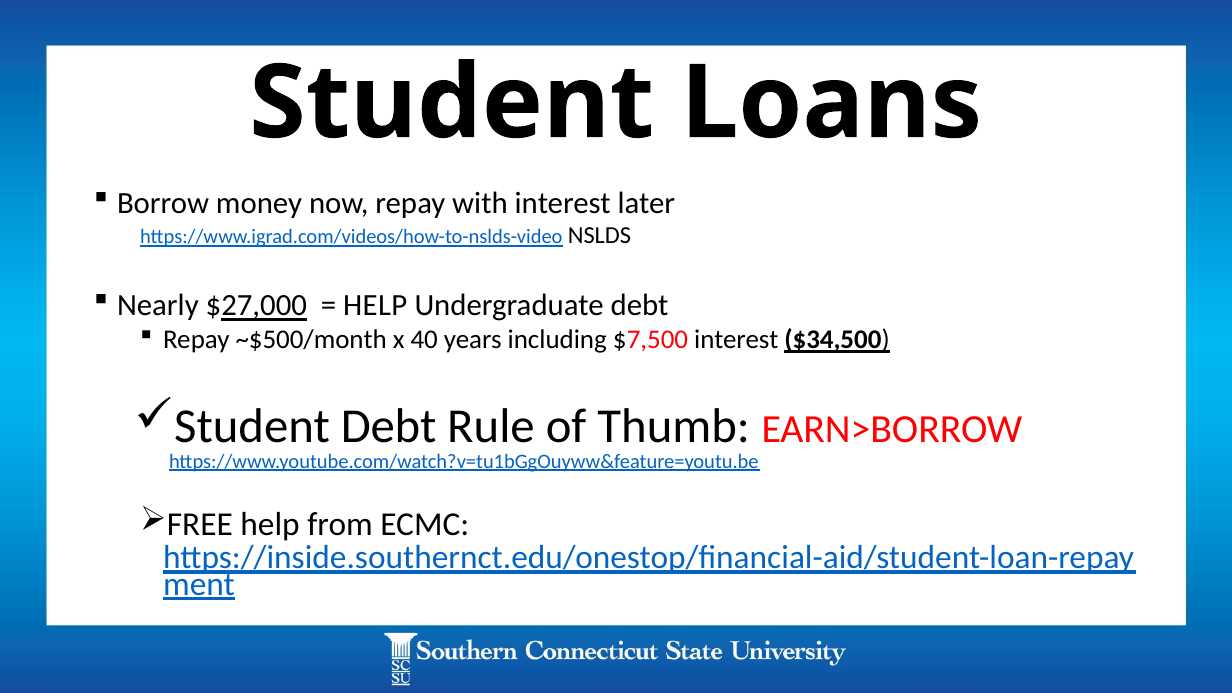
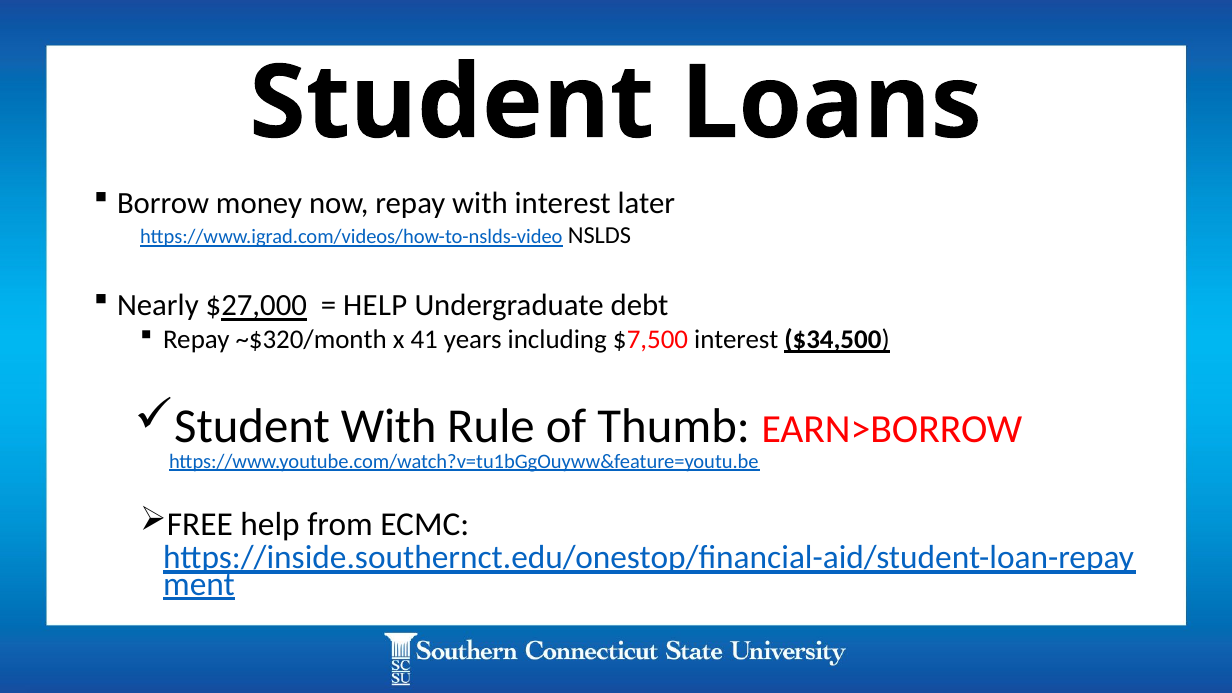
~$500/month: ~$500/month -> ~$320/month
40: 40 -> 41
Student Debt: Debt -> With
